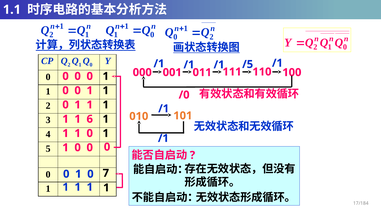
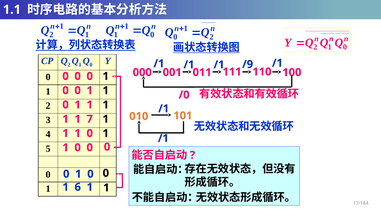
/5: /5 -> /9
6: 6 -> 7
7 at (106, 173): 7 -> 0
1 at (78, 187): 1 -> 6
